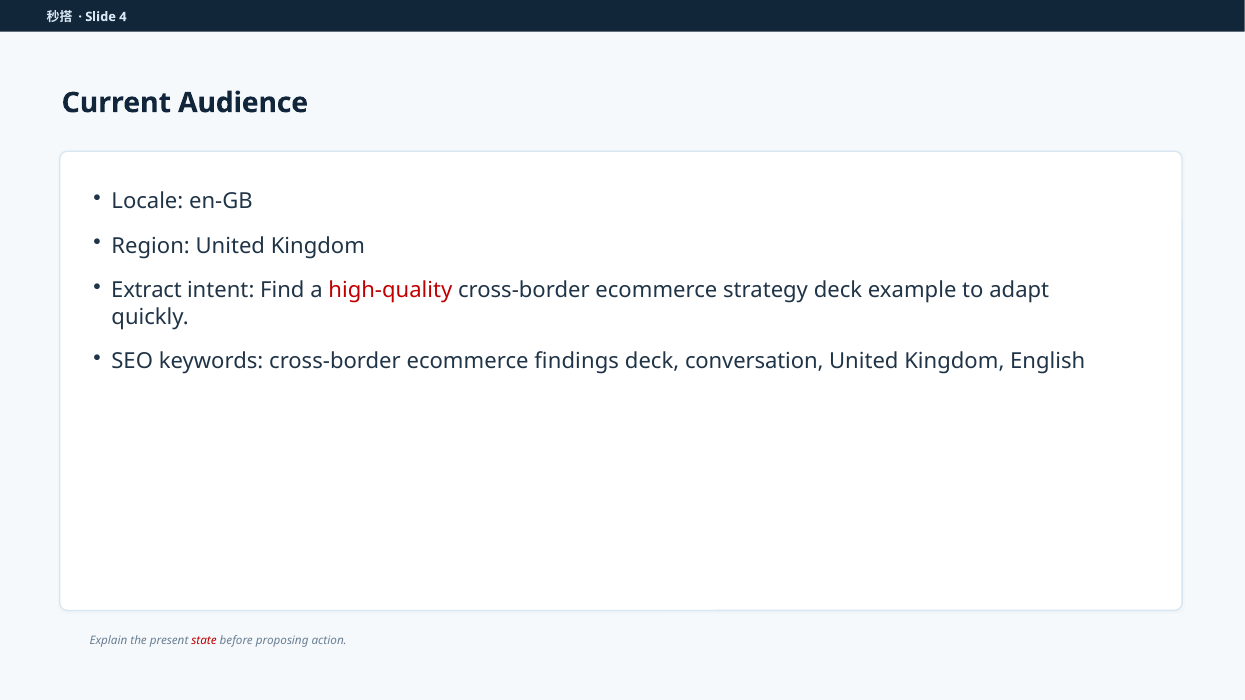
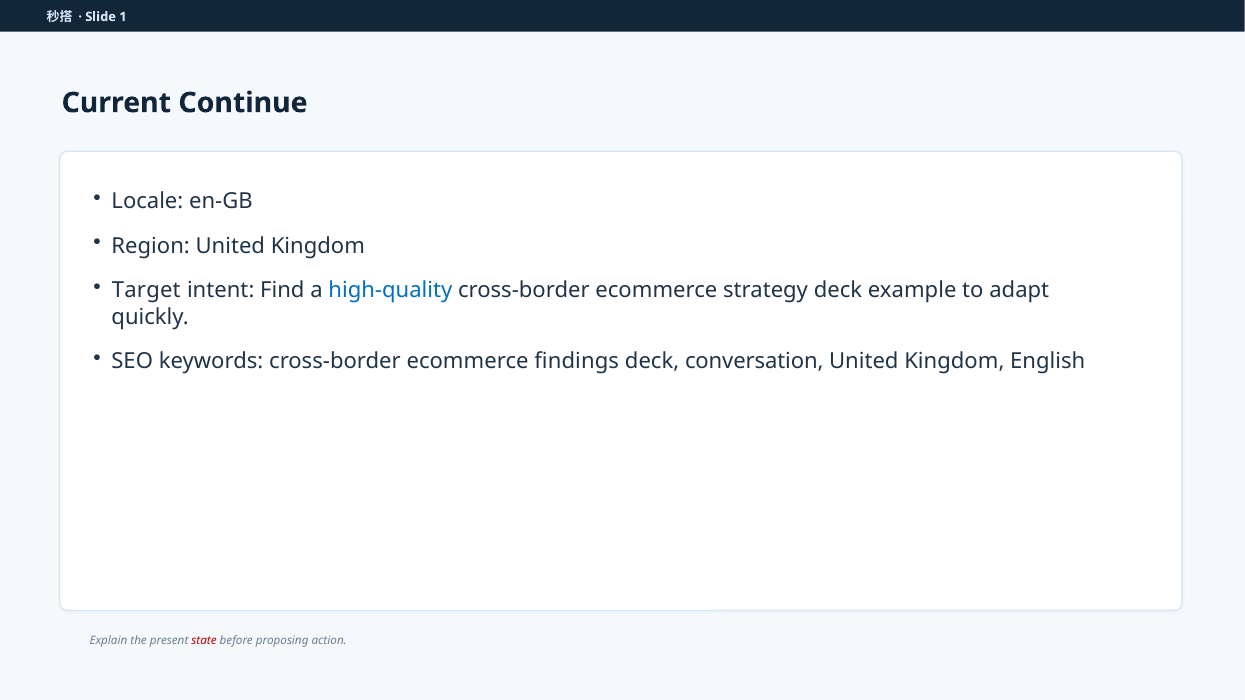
4: 4 -> 1
Audience: Audience -> Continue
Extract: Extract -> Target
high-quality colour: red -> blue
